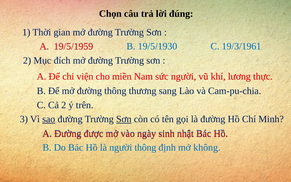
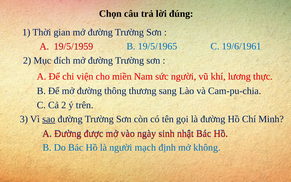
19/5/1930: 19/5/1930 -> 19/5/1965
19/3/1961: 19/3/1961 -> 19/6/1961
Sơn at (124, 119) underline: present -> none
người thông: thông -> mạch
